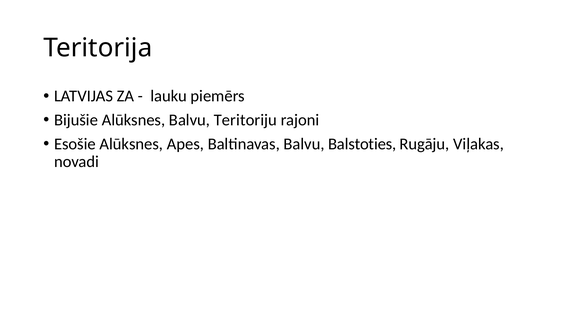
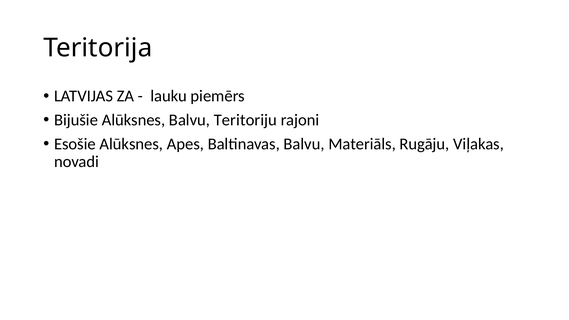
Balstoties: Balstoties -> Materiāls
